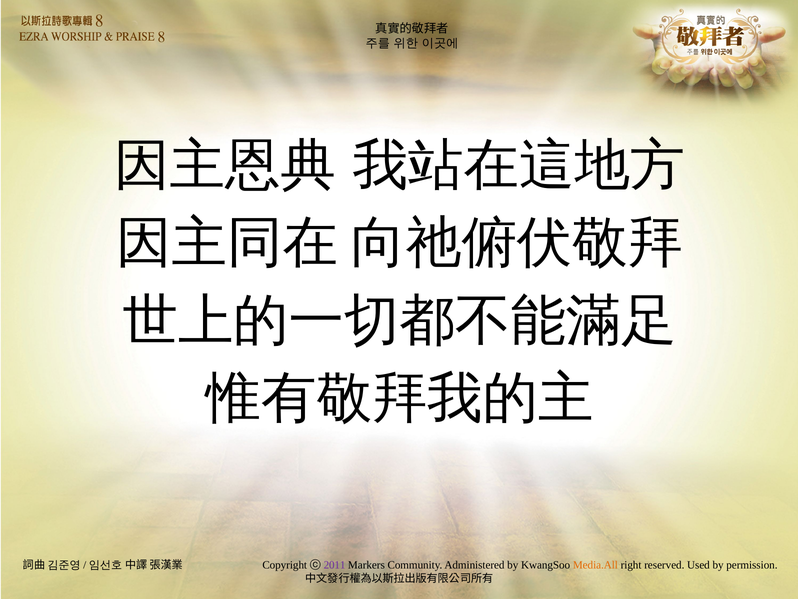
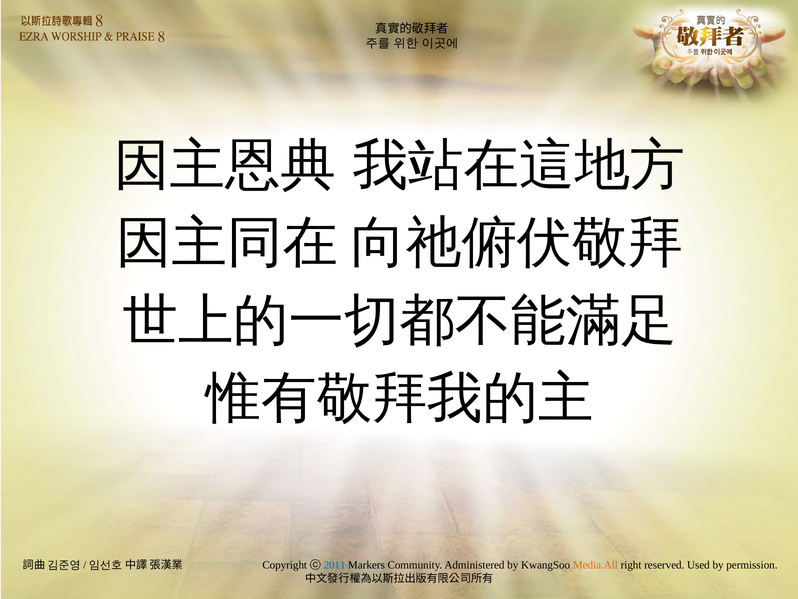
2011 colour: purple -> blue
